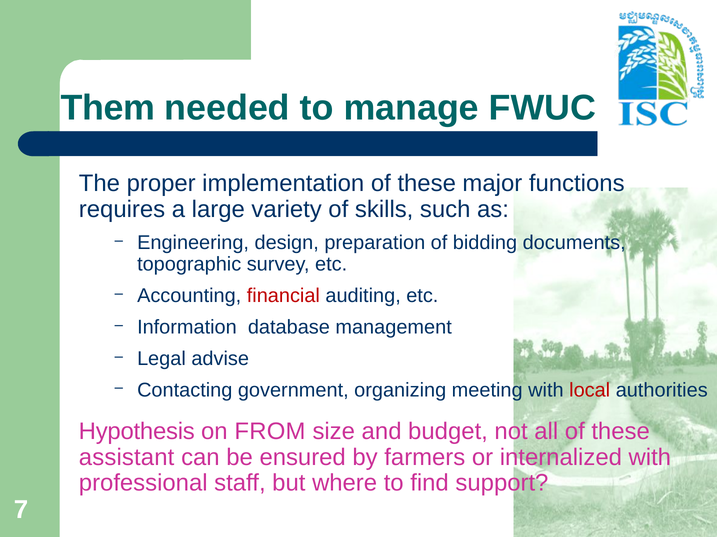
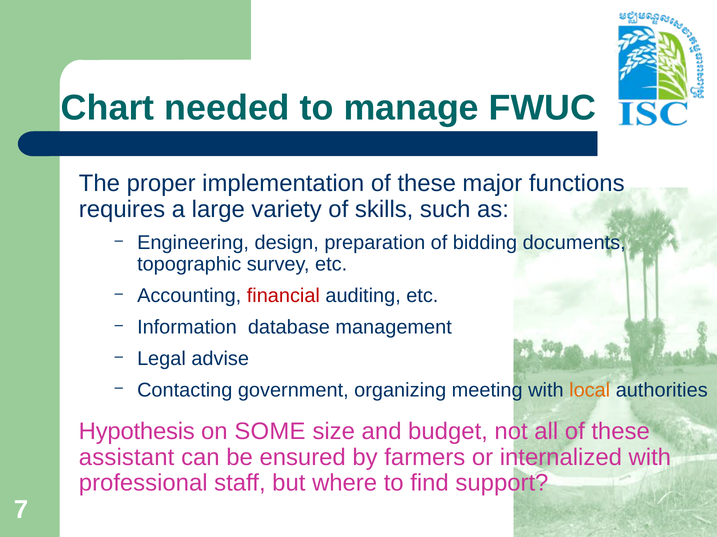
Them: Them -> Chart
local colour: red -> orange
FROM: FROM -> SOME
